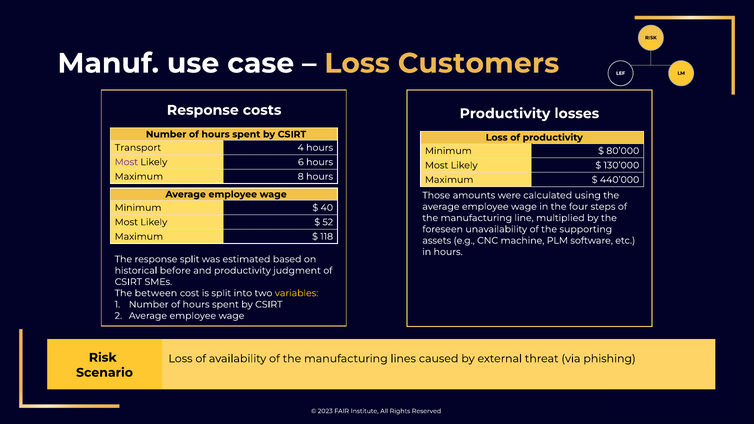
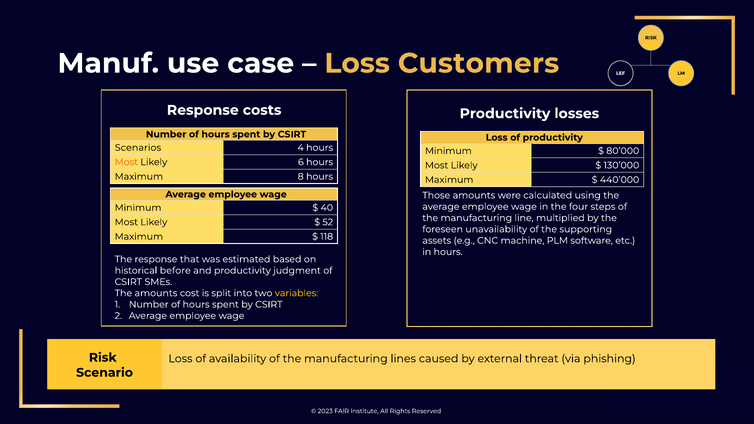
Transport: Transport -> Scenarios
Most at (126, 162) colour: purple -> orange
response split: split -> that
The between: between -> amounts
